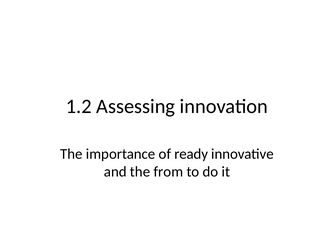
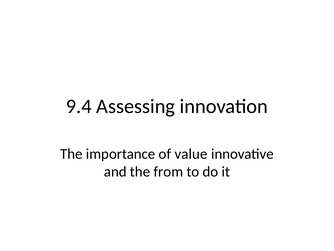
1.2: 1.2 -> 9.4
ready: ready -> value
